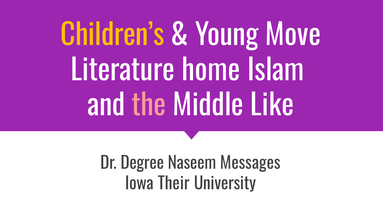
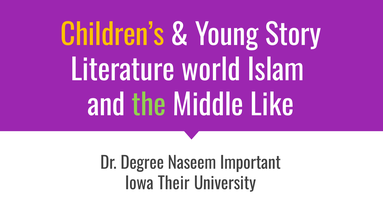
Move: Move -> Story
home: home -> world
the colour: pink -> light green
Messages: Messages -> Important
